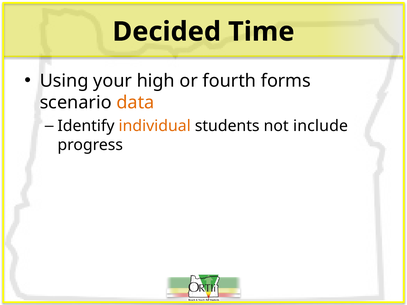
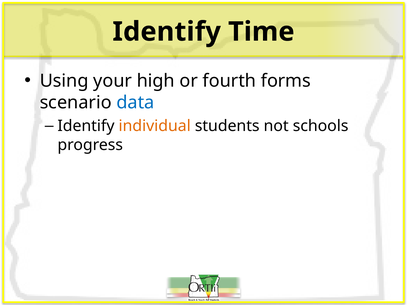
Decided at (167, 32): Decided -> Identify
data colour: orange -> blue
include: include -> schools
